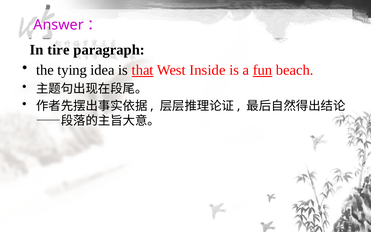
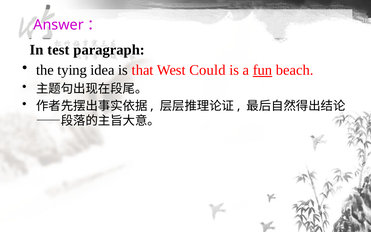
tire: tire -> test
that underline: present -> none
Inside: Inside -> Could
